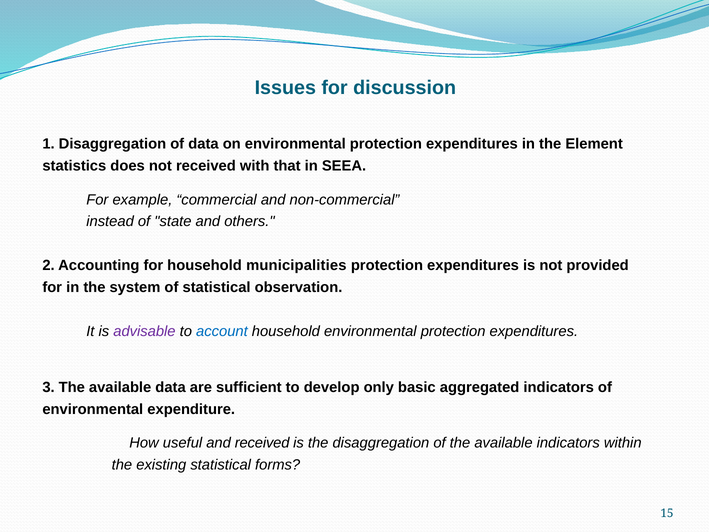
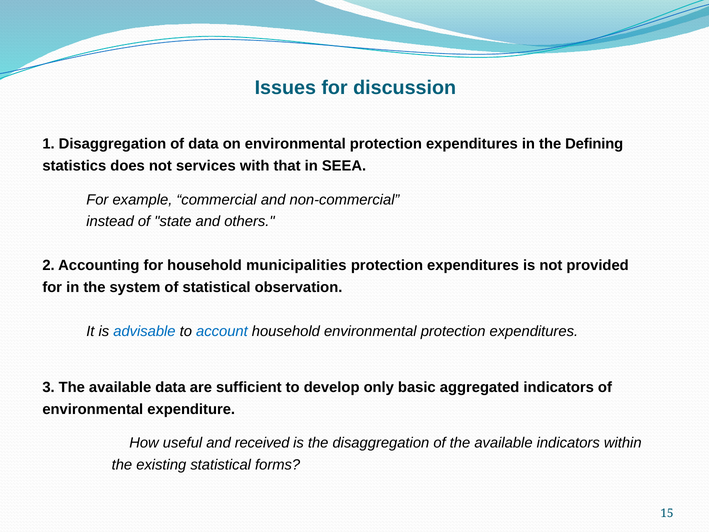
Element: Element -> Defining
not received: received -> services
advisable colour: purple -> blue
